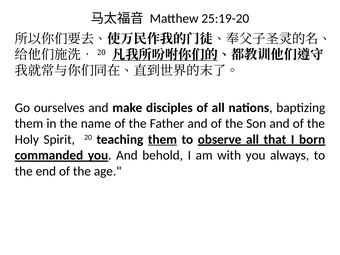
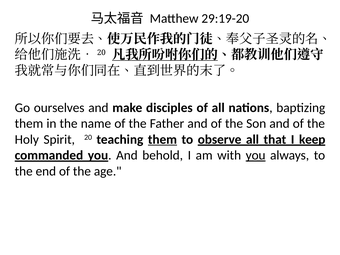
25:19-20: 25:19-20 -> 29:19-20
born: born -> keep
you at (256, 155) underline: none -> present
